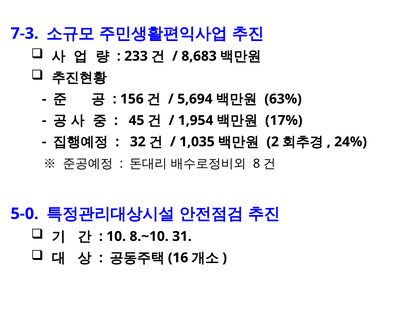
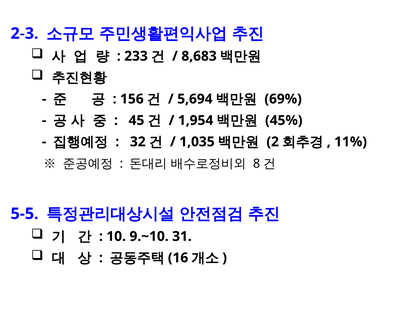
7-3: 7-3 -> 2-3
63%: 63% -> 69%
17%: 17% -> 45%
24%: 24% -> 11%
5-0: 5-0 -> 5-5
8.~10: 8.~10 -> 9.~10
